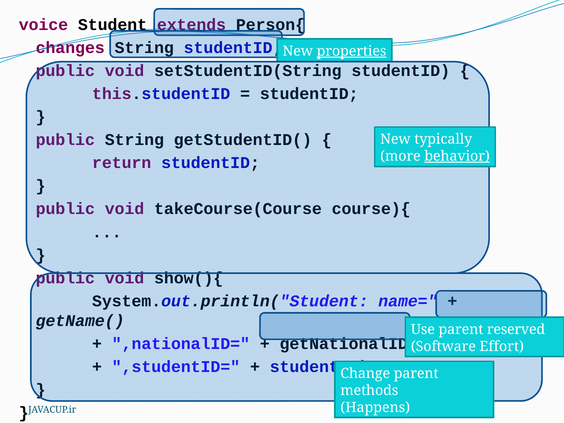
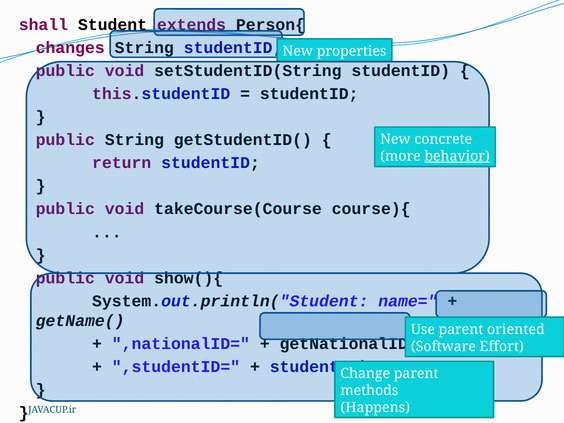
voice: voice -> shall
properties underline: present -> none
typically: typically -> concrete
reserved: reserved -> oriented
